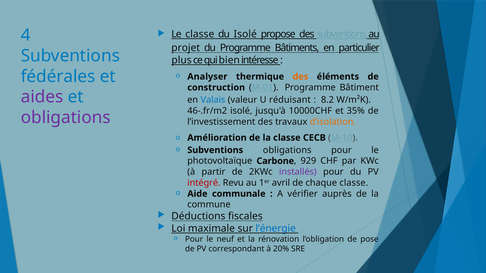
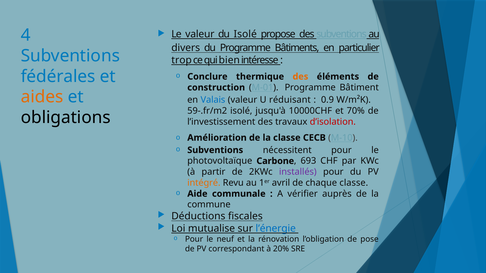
Le classe: classe -> valeur
projet: projet -> divers
plus: plus -> trop
Analyser: Analyser -> Conclure
aides colour: purple -> orange
8.2: 8.2 -> 0.9
46-.fr/m2: 46-.fr/m2 -> 59-.fr/m2
35%: 35% -> 70%
obligations at (66, 118) colour: purple -> black
d’isolation colour: orange -> red
Subventions obligations: obligations -> nécessitent
929: 929 -> 693
intégré colour: red -> orange
maximale: maximale -> mutualise
